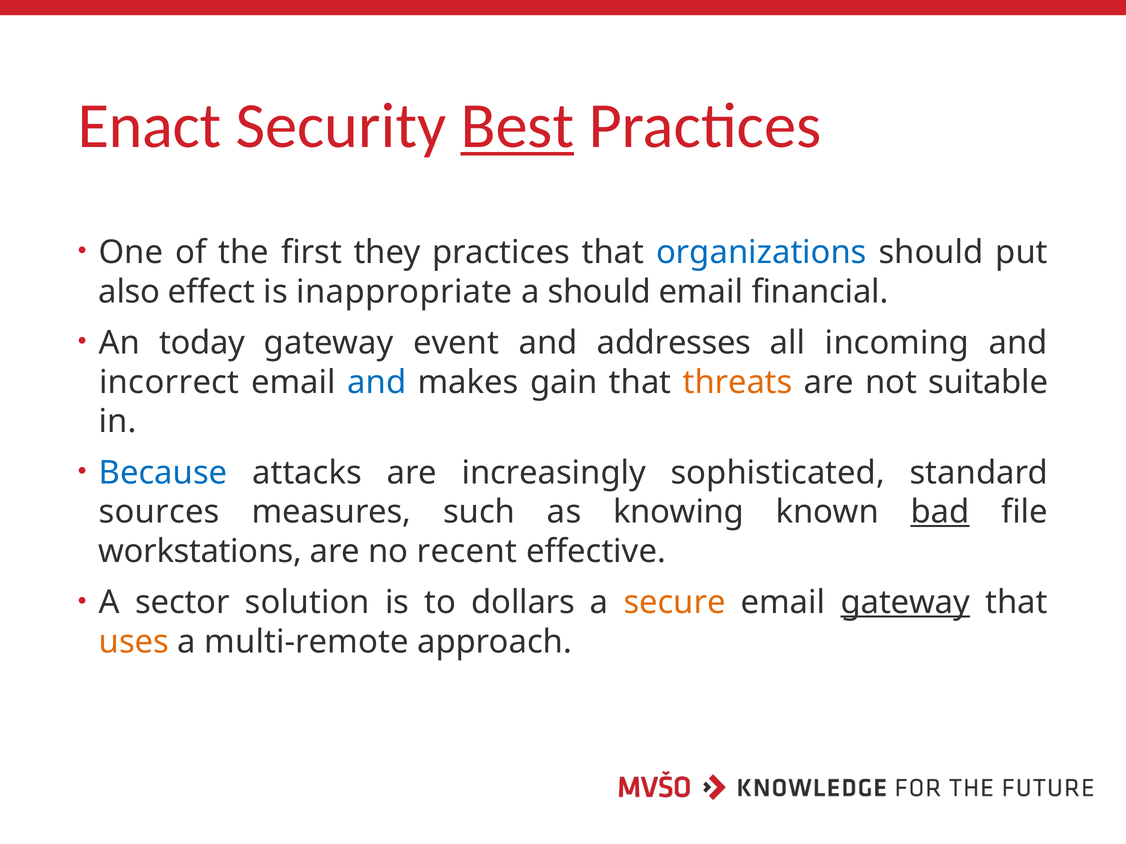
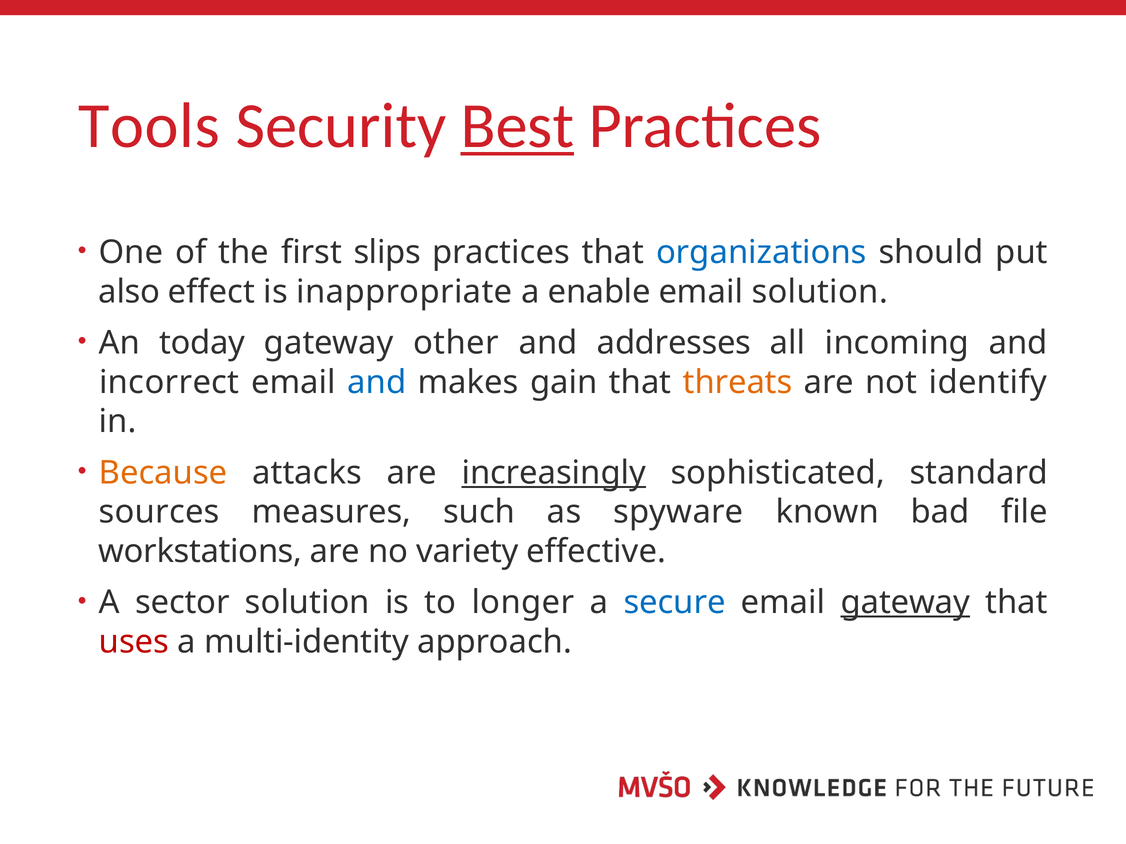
Enact: Enact -> Tools
they: they -> slips
a should: should -> enable
email financial: financial -> solution
event: event -> other
suitable: suitable -> identify
Because colour: blue -> orange
increasingly underline: none -> present
knowing: knowing -> spyware
bad underline: present -> none
recent: recent -> variety
dollars: dollars -> longer
secure colour: orange -> blue
uses colour: orange -> red
multi-remote: multi-remote -> multi-identity
